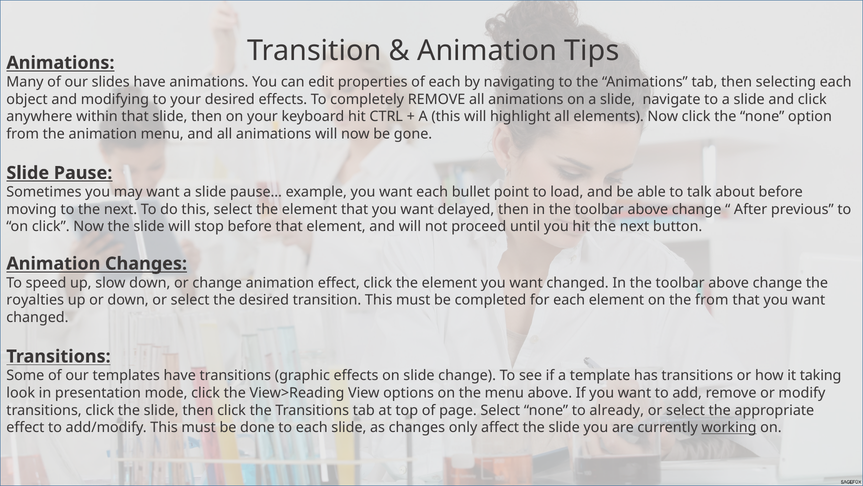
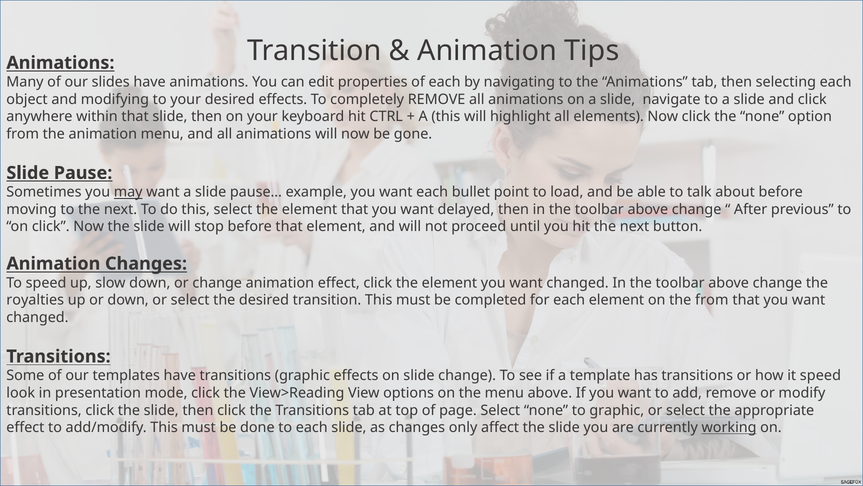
may underline: none -> present
it taking: taking -> speed
to already: already -> graphic
